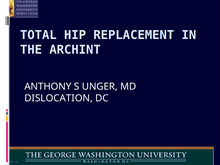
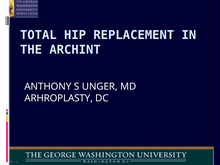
DISLOCATION: DISLOCATION -> ARHROPLASTY
